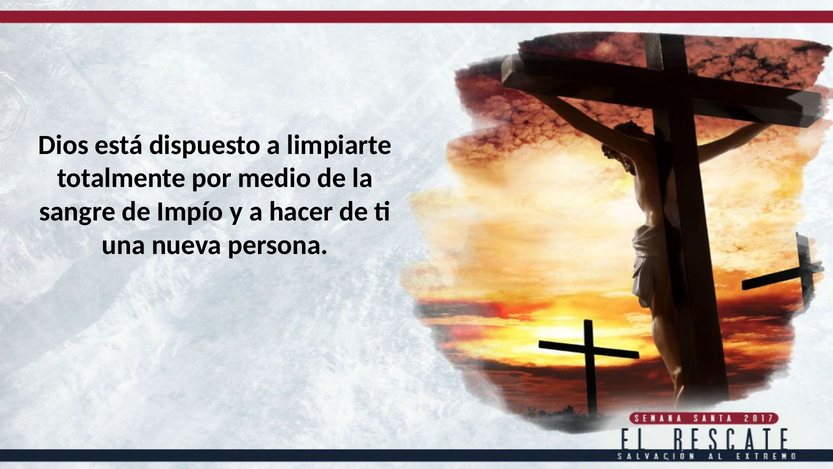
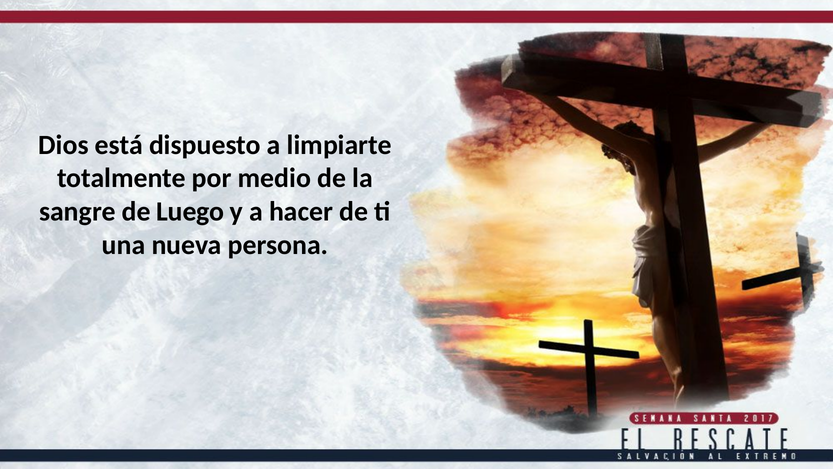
Impío: Impío -> Luego
